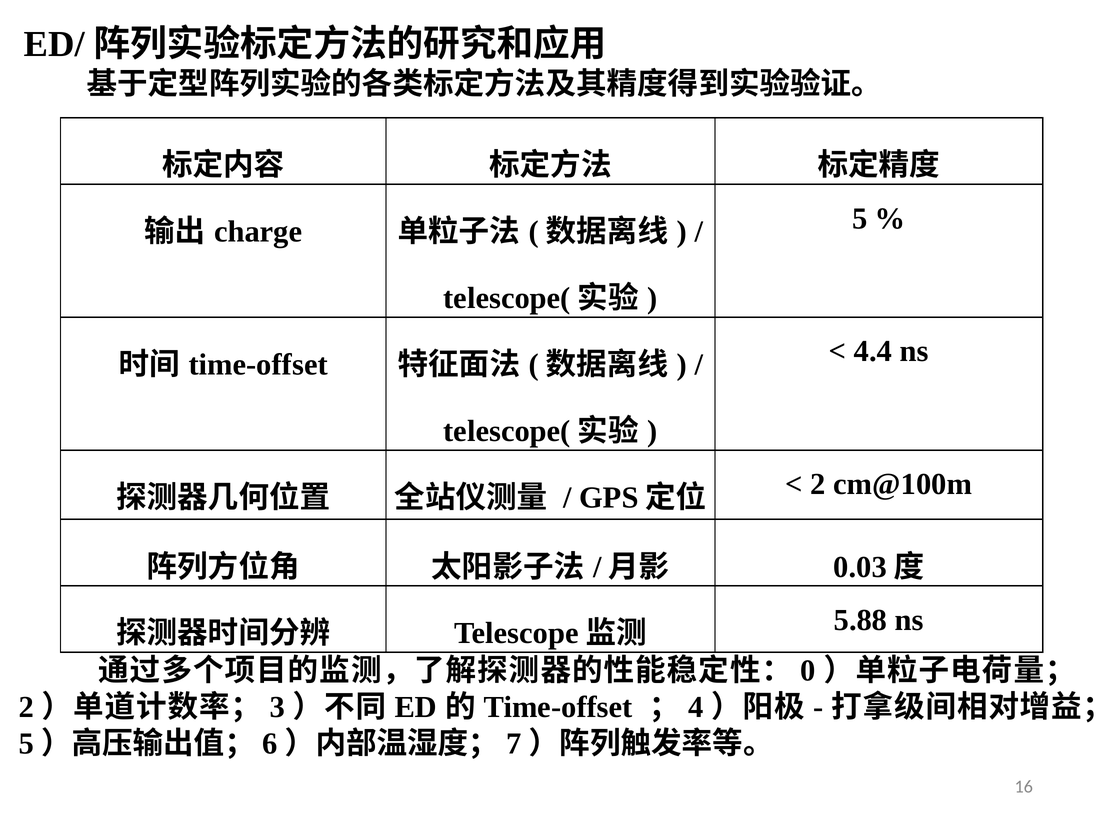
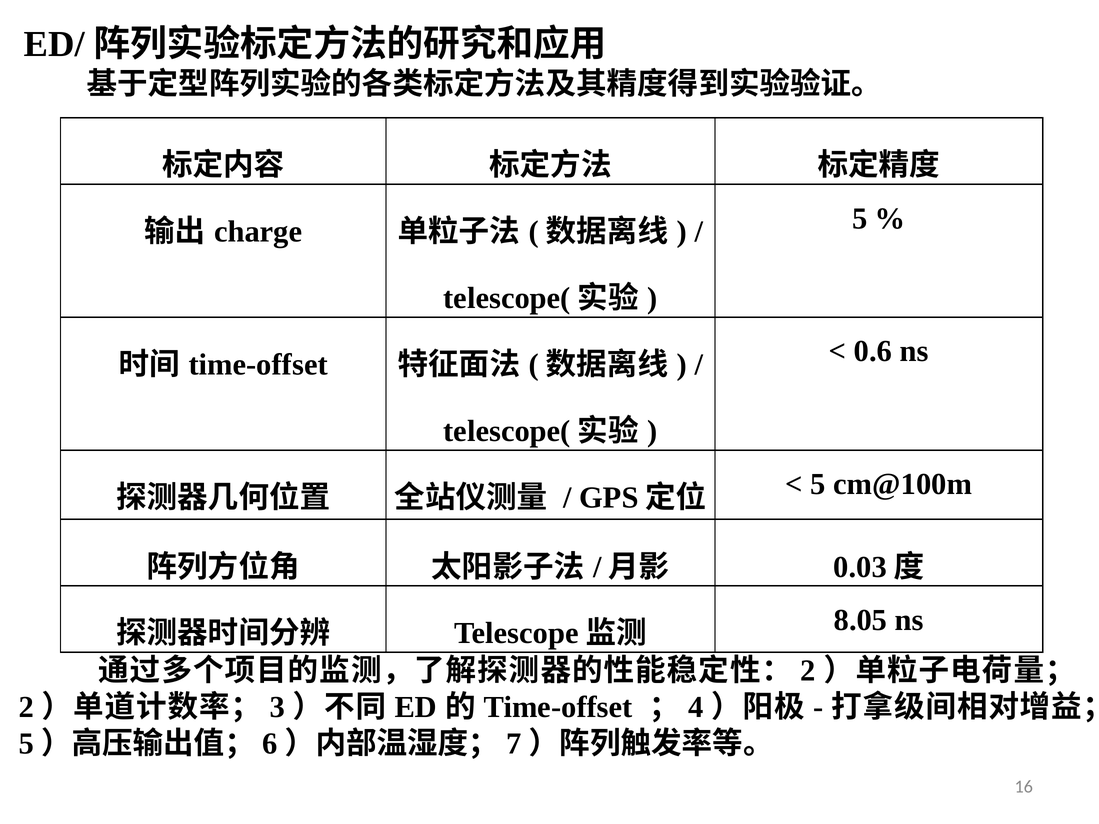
4.4: 4.4 -> 0.6
2 at (818, 484): 2 -> 5
5.88: 5.88 -> 8.05
0 at (808, 671): 0 -> 2
